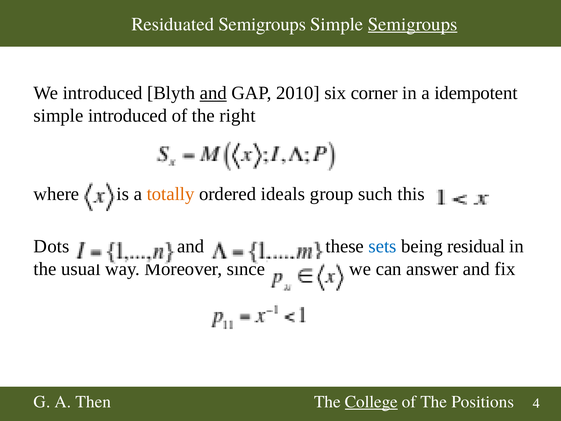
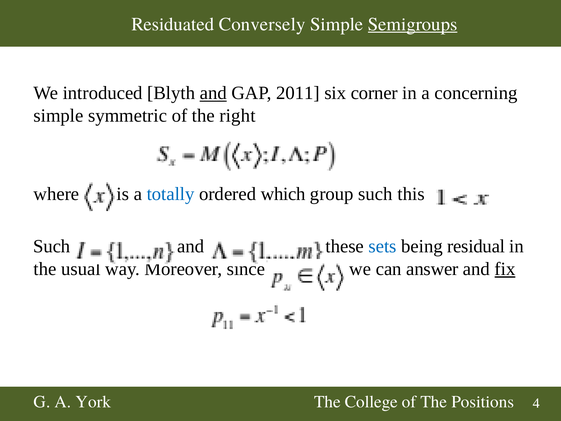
Residuated Semigroups: Semigroups -> Conversely
2010: 2010 -> 2011
idempotent: idempotent -> concerning
simple introduced: introduced -> symmetric
totally colour: orange -> blue
ideals: ideals -> which
Dots at (52, 246): Dots -> Such
fix underline: none -> present
Then: Then -> York
College underline: present -> none
